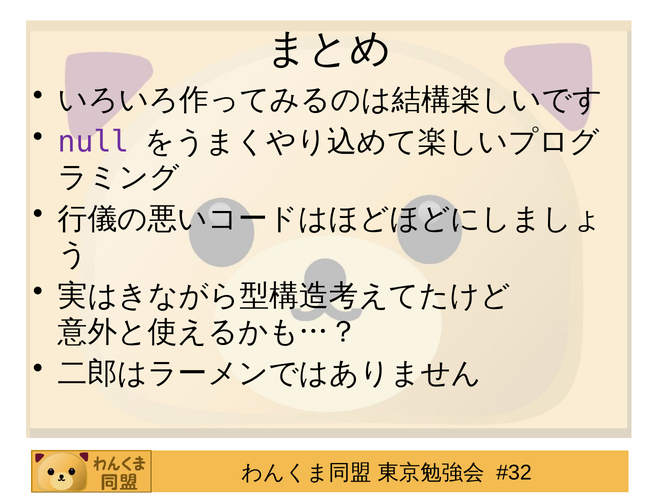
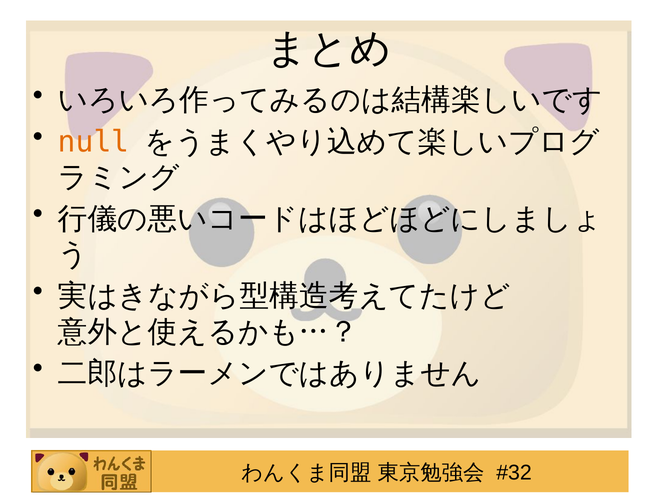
null colour: purple -> orange
